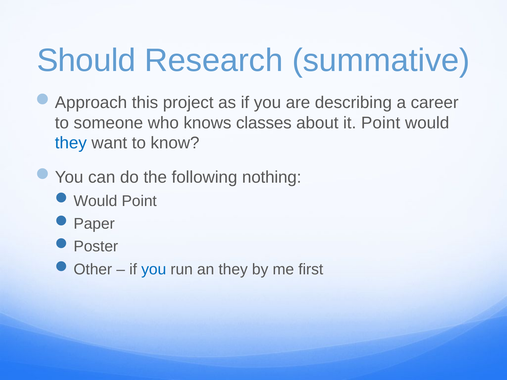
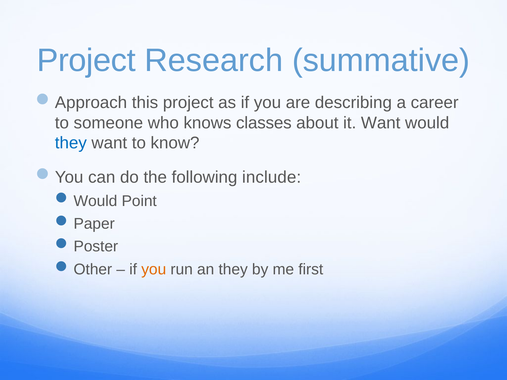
Should at (86, 60): Should -> Project
it Point: Point -> Want
nothing: nothing -> include
you at (154, 270) colour: blue -> orange
